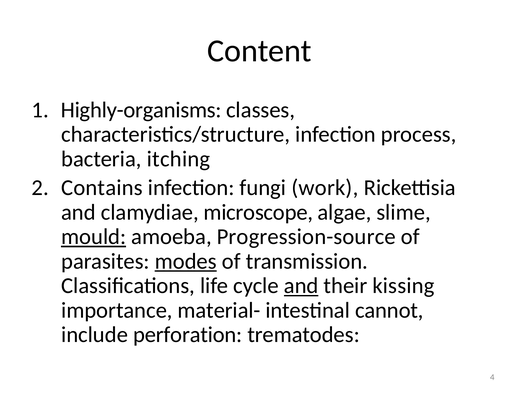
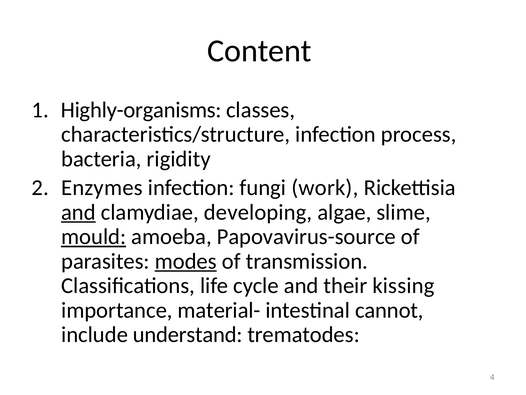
itching: itching -> rigidity
Contains: Contains -> Enzymes
and at (78, 212) underline: none -> present
microscope: microscope -> developing
Progression-source: Progression-source -> Papovavirus-source
and at (301, 285) underline: present -> none
perforation: perforation -> understand
